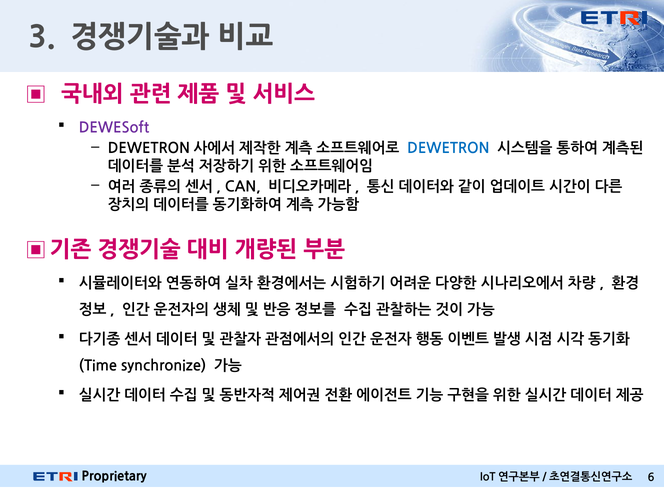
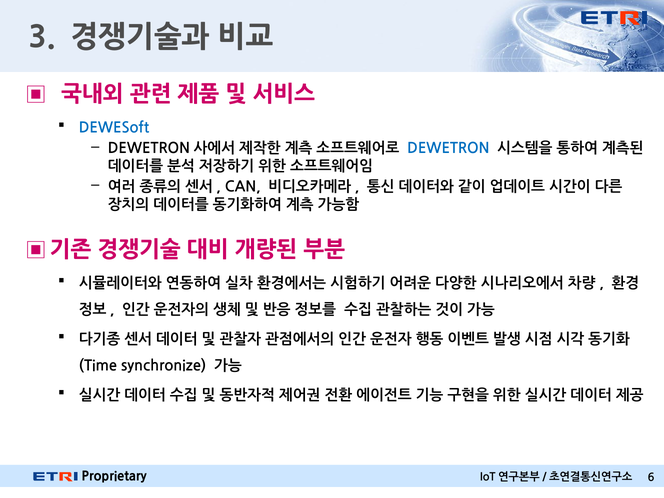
DEWESoft colour: purple -> blue
